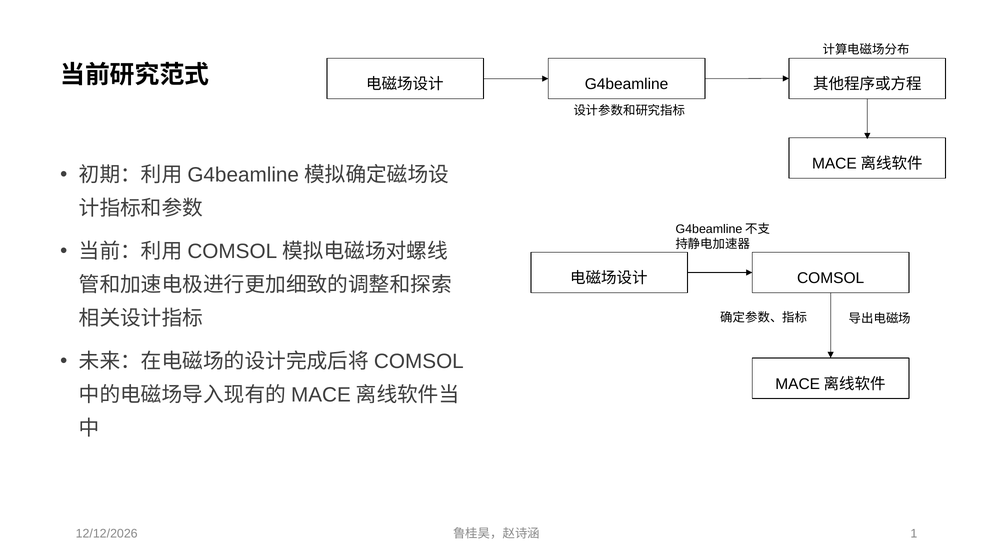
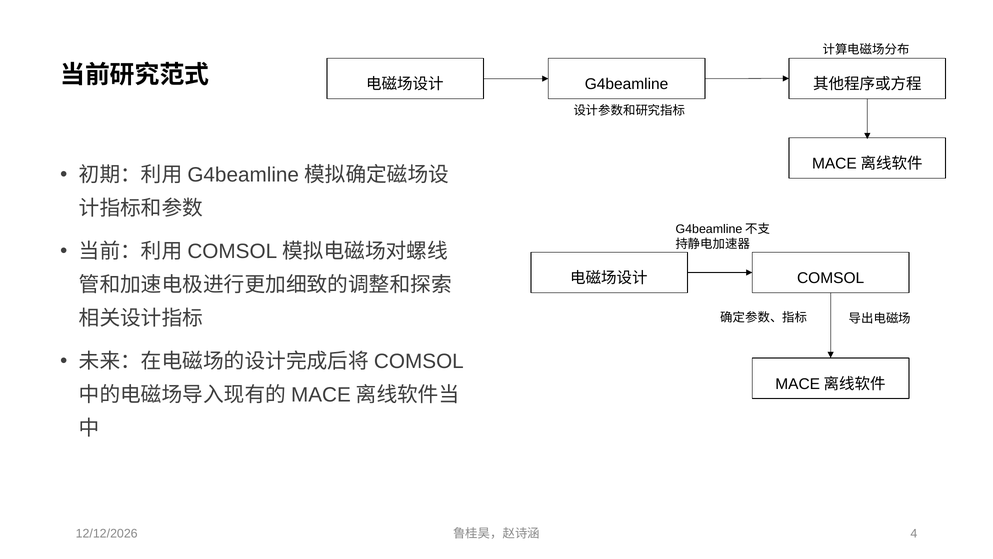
1: 1 -> 4
